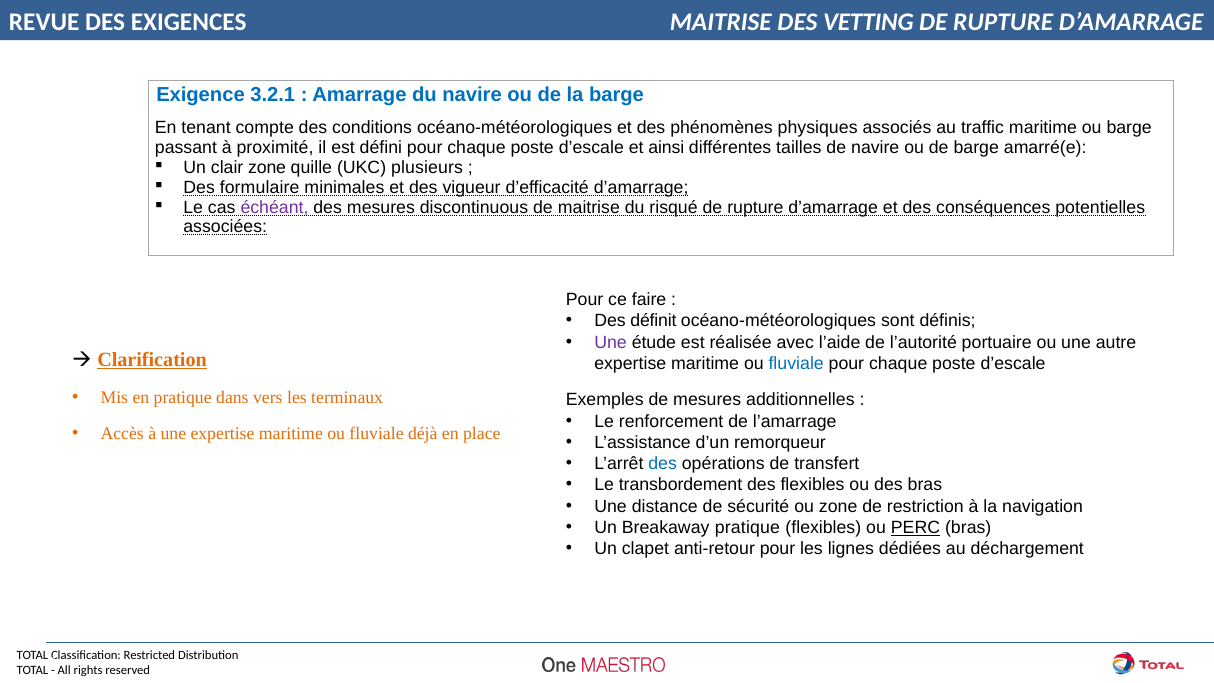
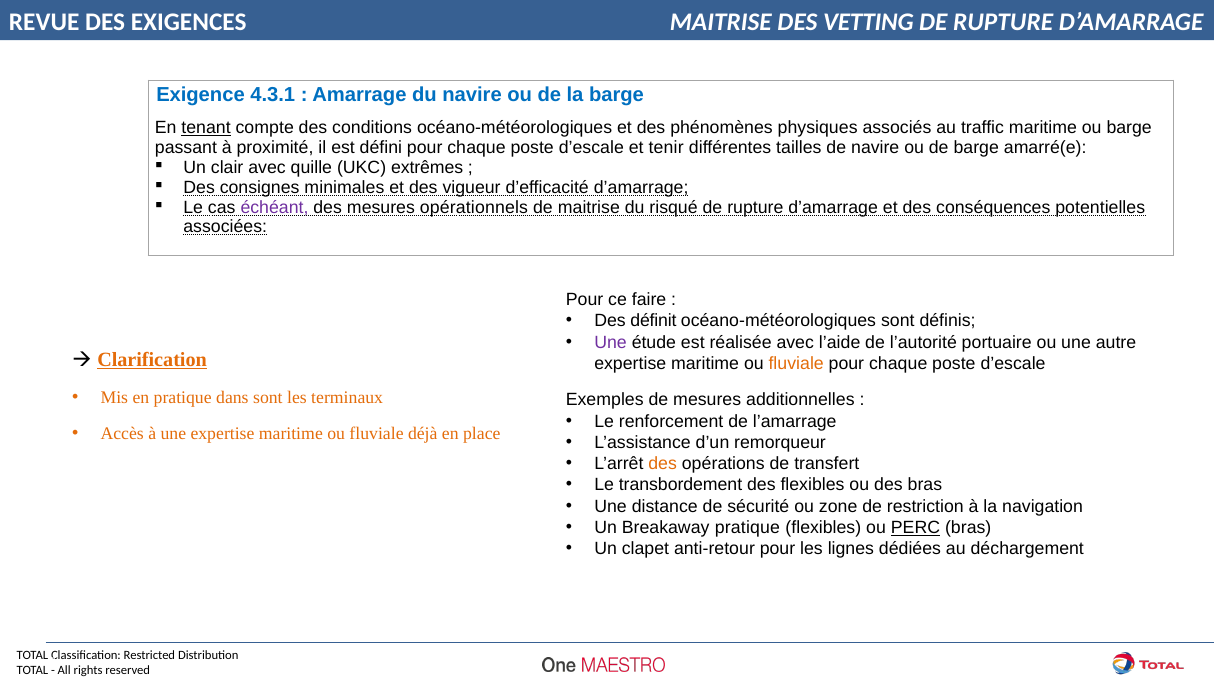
3.2.1: 3.2.1 -> 4.3.1
tenant underline: none -> present
ainsi: ainsi -> tenir
clair zone: zone -> avec
plusieurs: plusieurs -> extrêmes
formulaire: formulaire -> consignes
discontinuous: discontinuous -> opérationnels
fluviale at (796, 364) colour: blue -> orange
dans vers: vers -> sont
des at (663, 464) colour: blue -> orange
